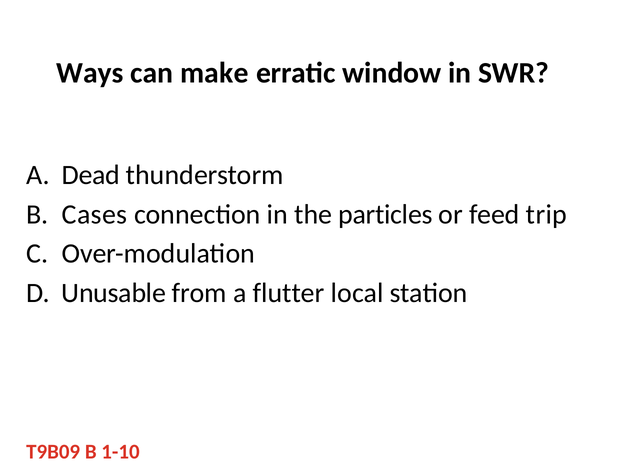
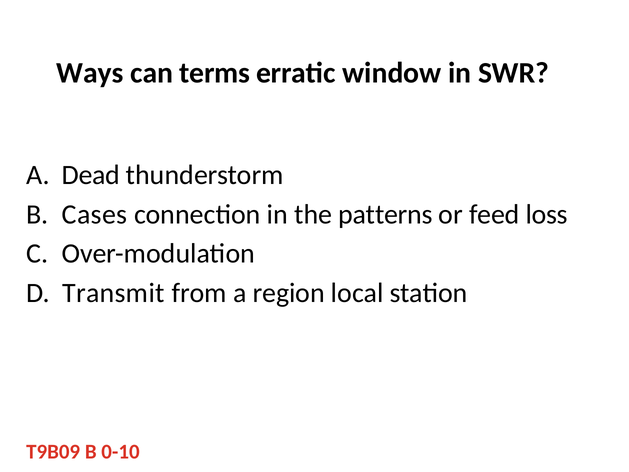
make: make -> terms
particles: particles -> patterns
trip: trip -> loss
Unusable: Unusable -> Transmit
flutter: flutter -> region
1-10: 1-10 -> 0-10
